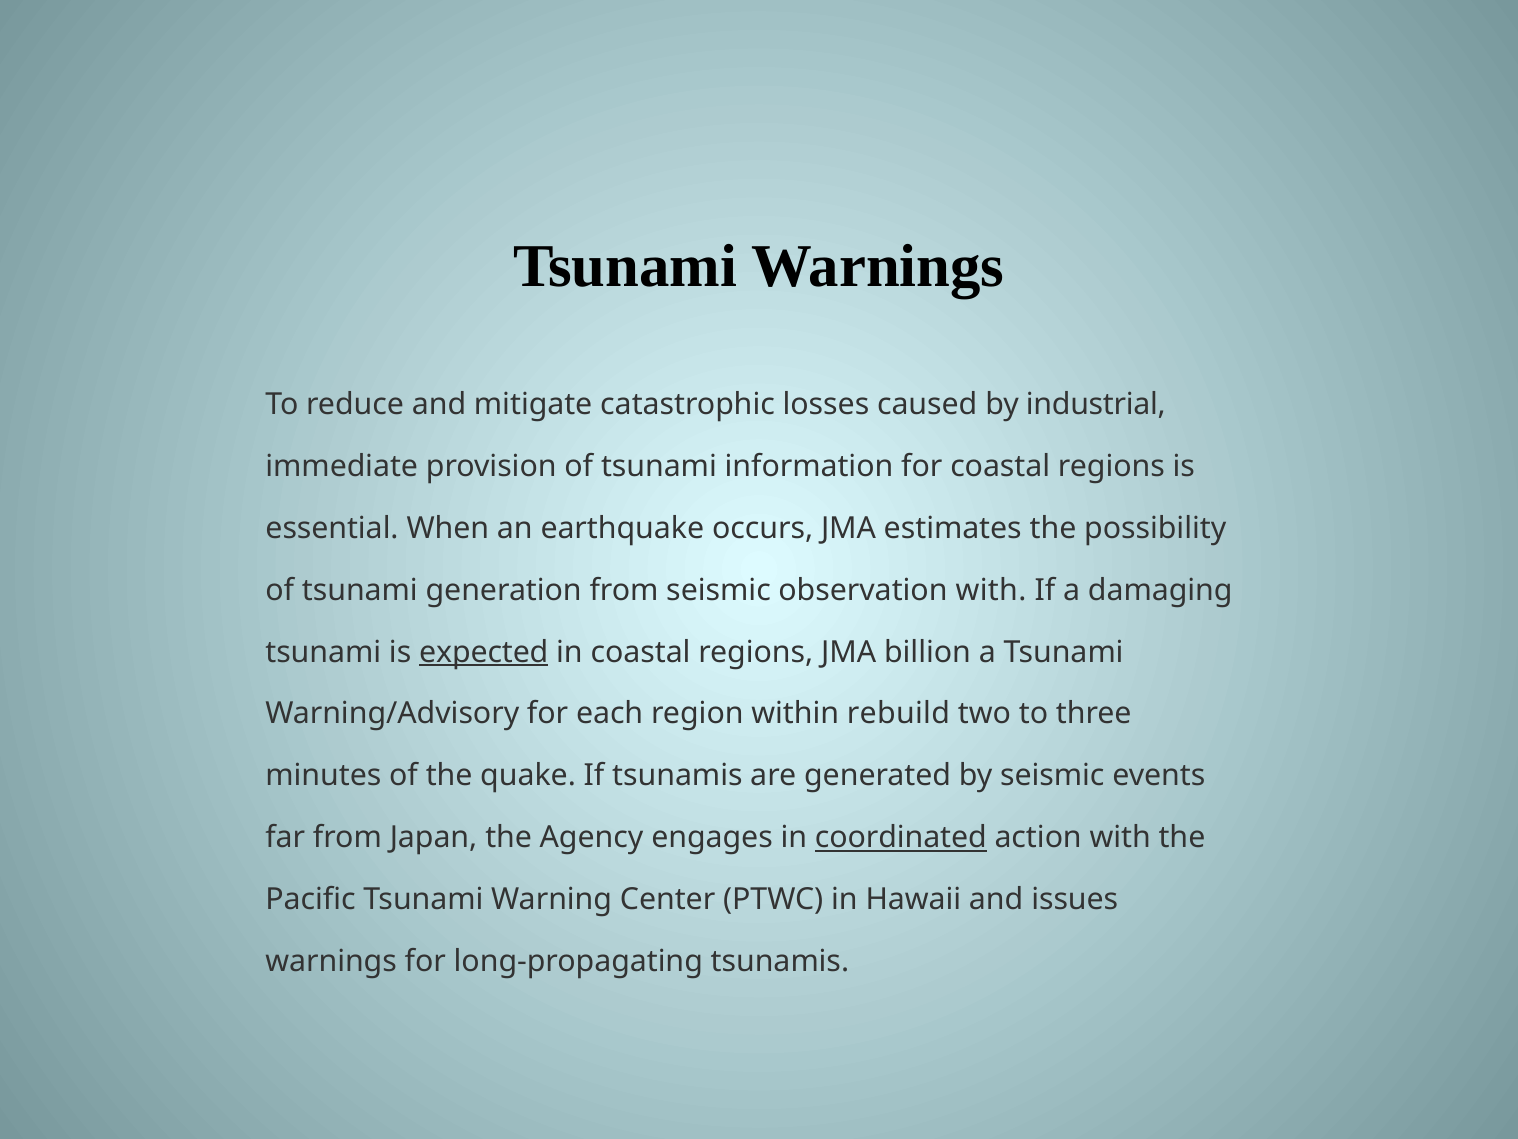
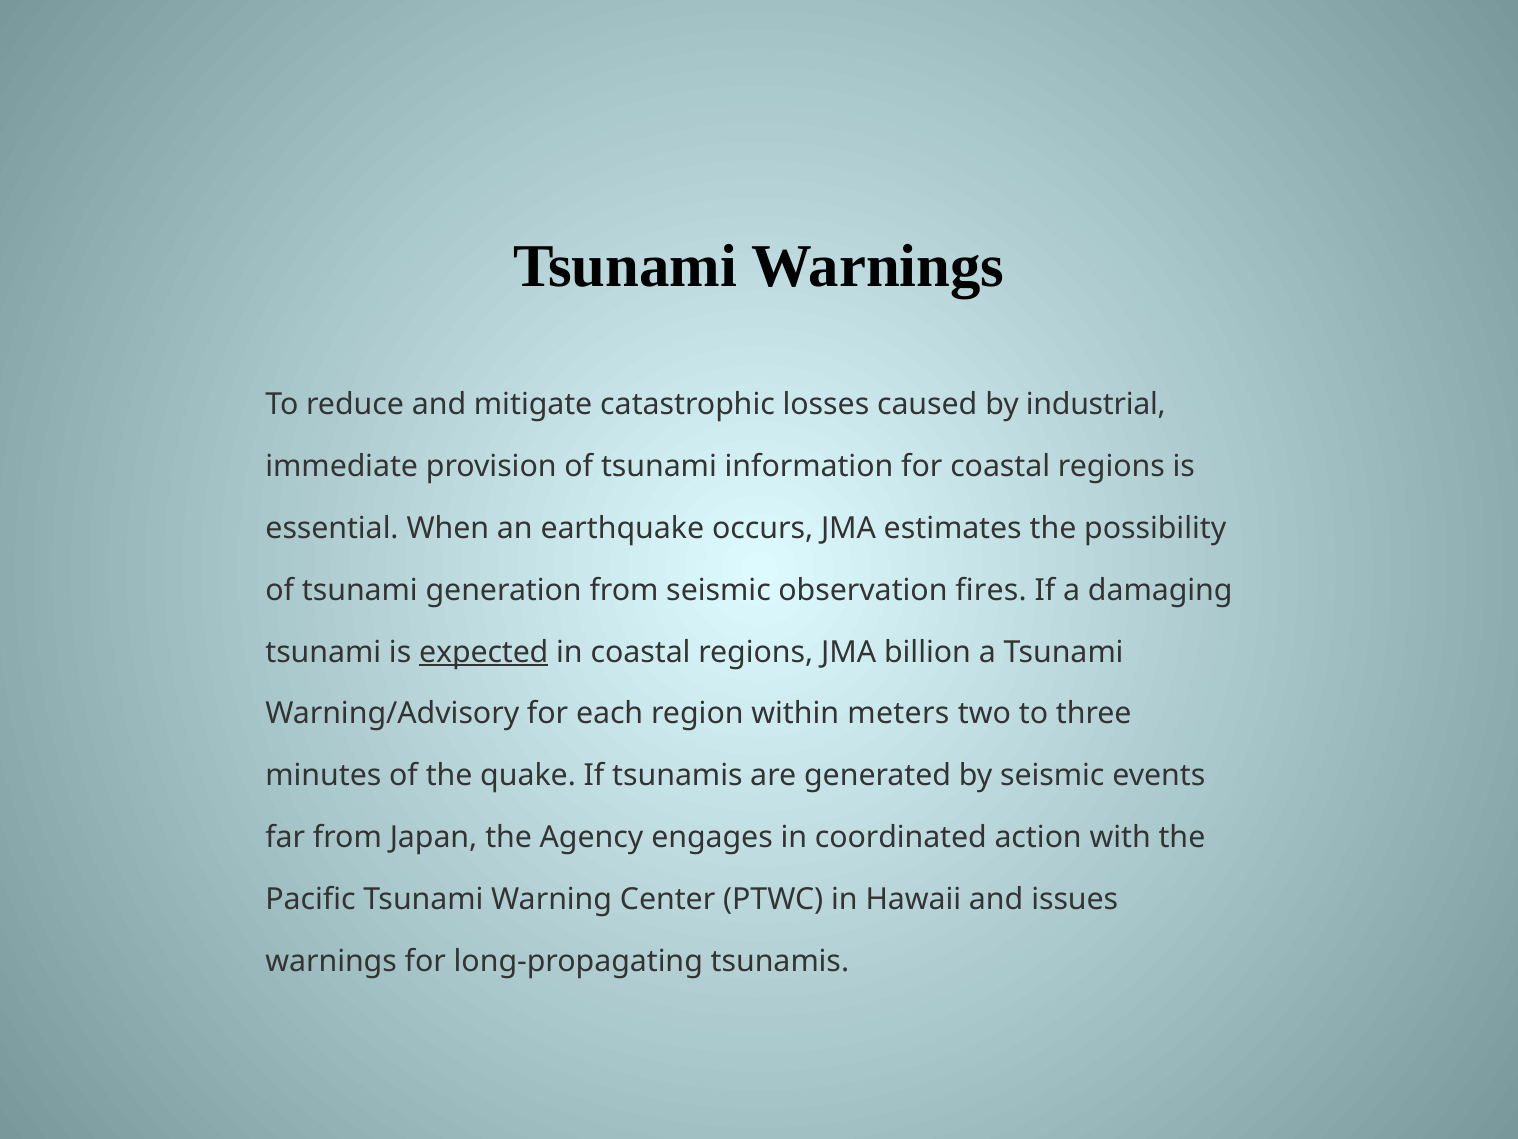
observation with: with -> fires
rebuild: rebuild -> meters
coordinated underline: present -> none
